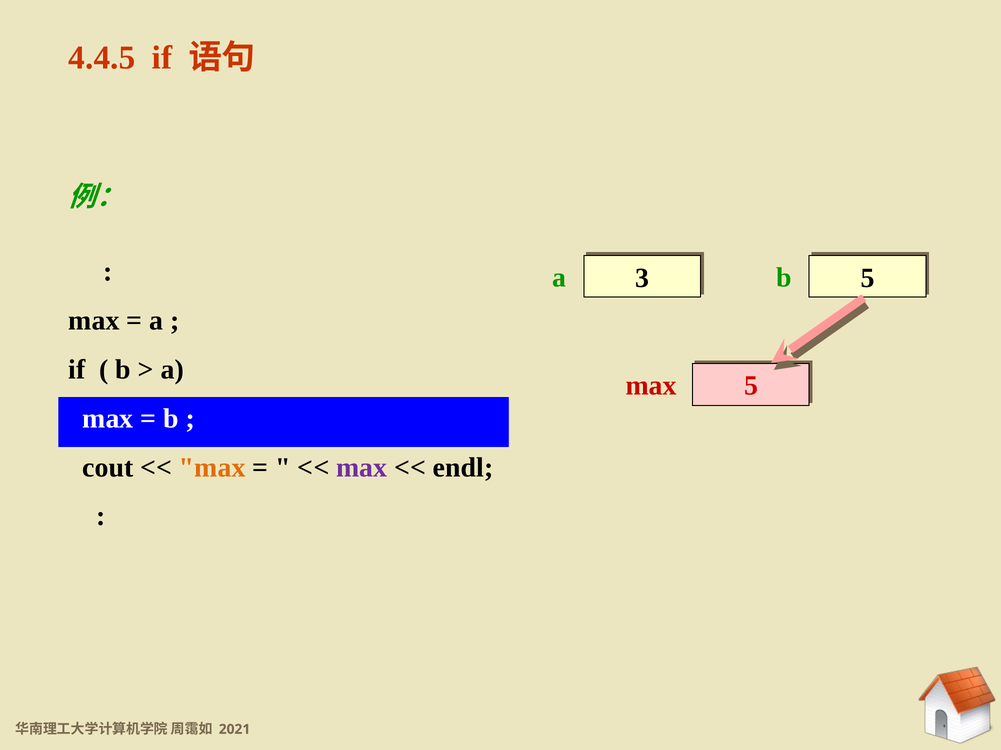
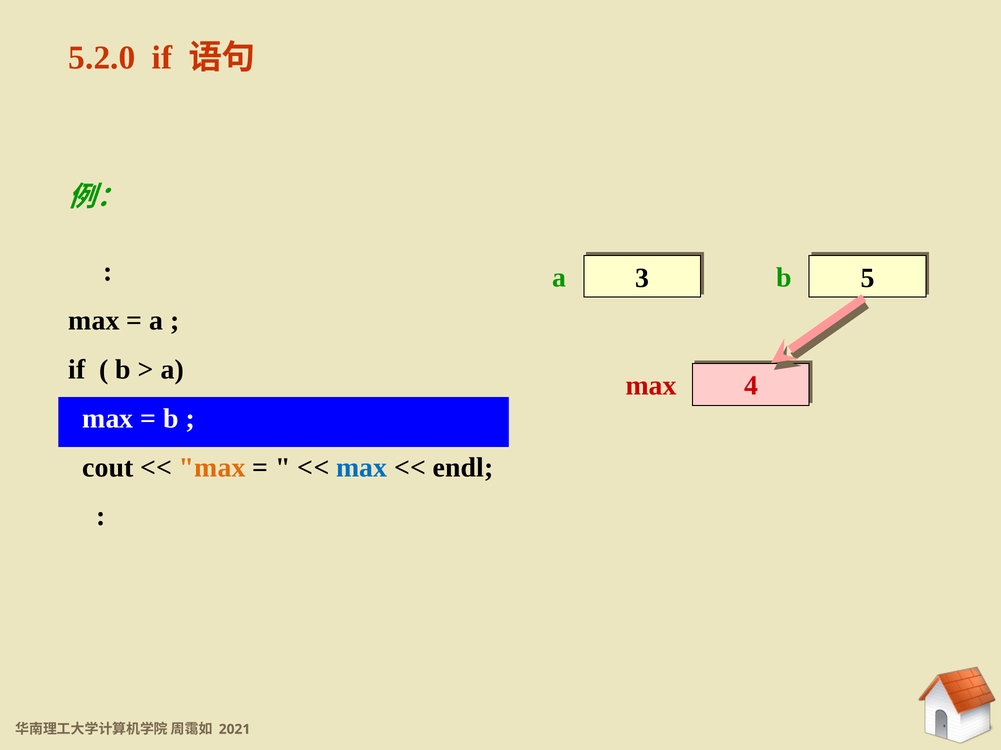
4.4.5: 4.4.5 -> 5.2.0
max 5: 5 -> 4
max at (362, 468) colour: purple -> blue
